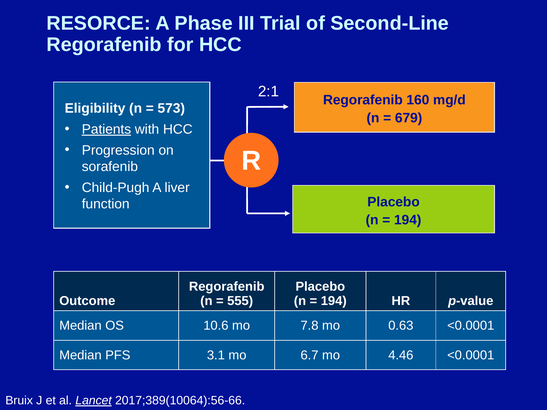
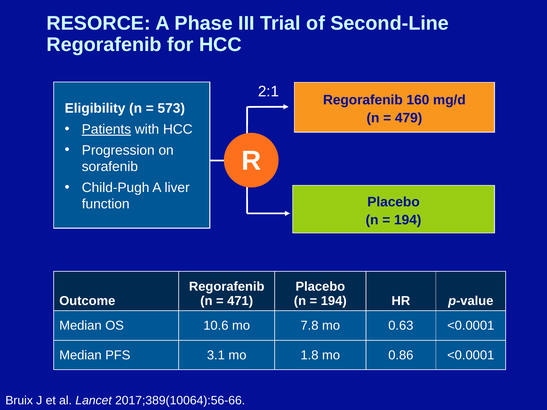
679: 679 -> 479
555: 555 -> 471
6.7: 6.7 -> 1.8
4.46: 4.46 -> 0.86
Lancet underline: present -> none
